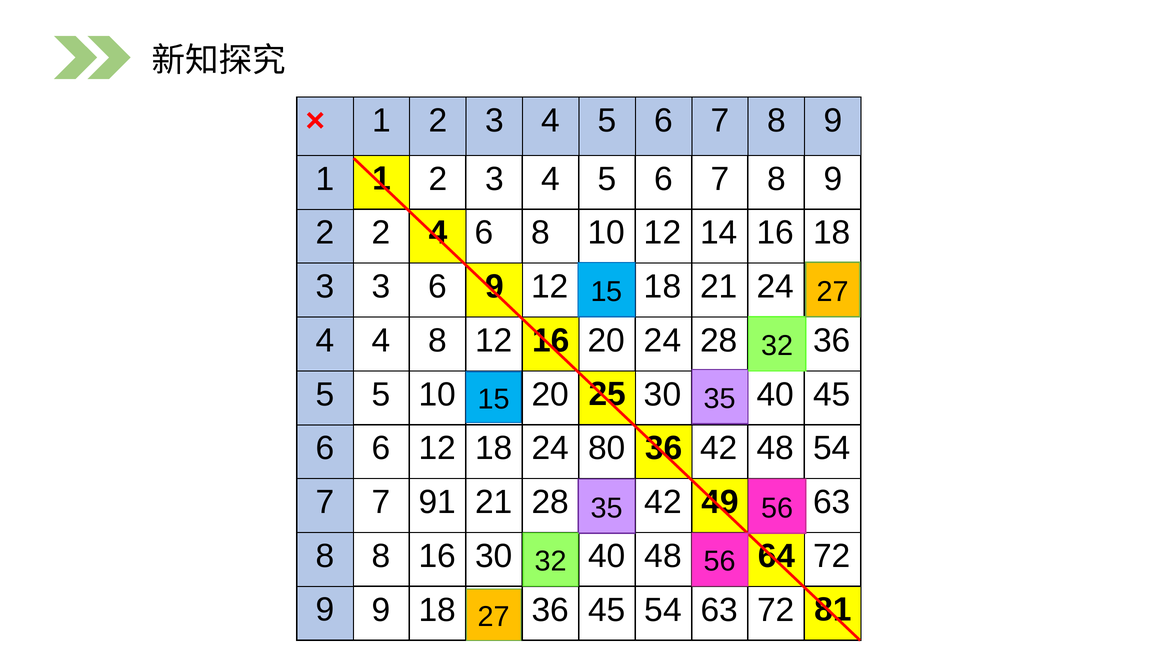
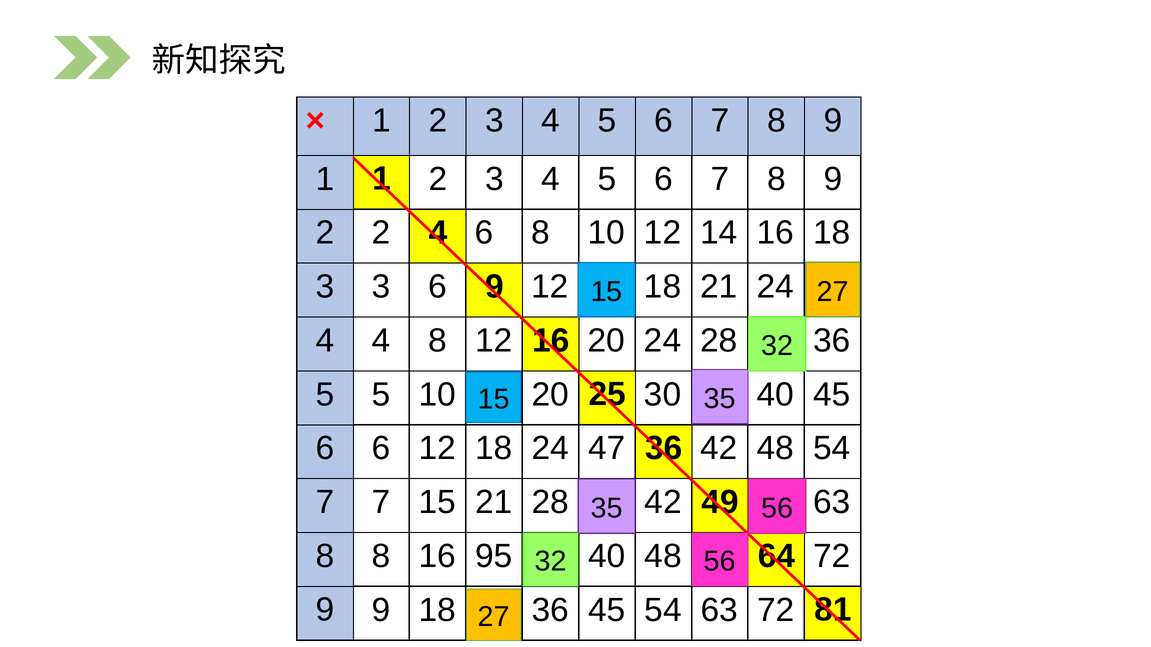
80: 80 -> 47
7 91: 91 -> 15
16 30: 30 -> 95
